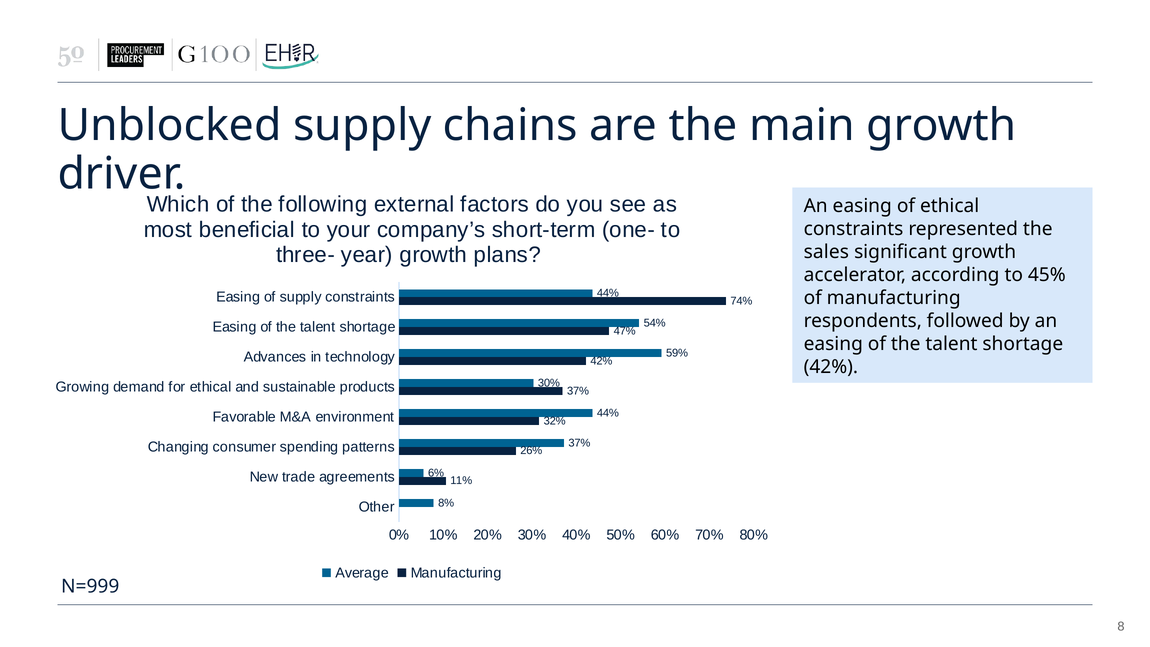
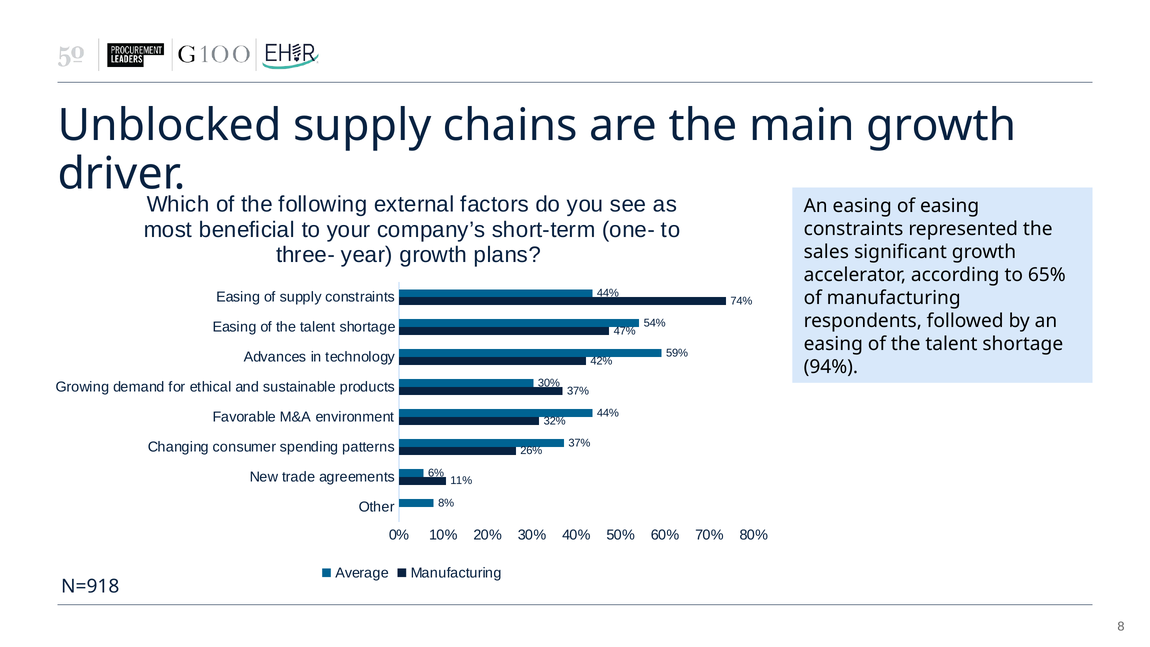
of ethical: ethical -> easing
45%: 45% -> 65%
42% at (831, 367): 42% -> 94%
N=999: N=999 -> N=918
